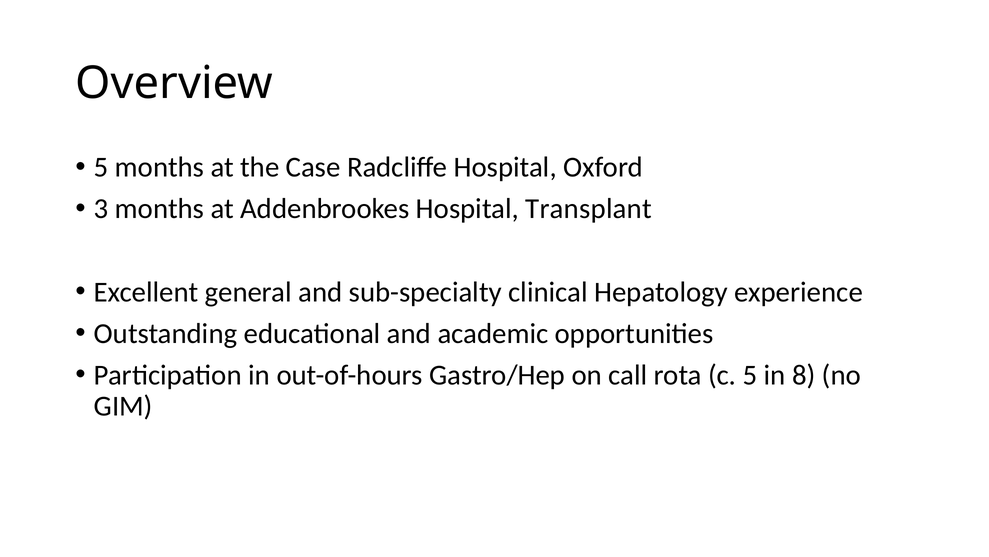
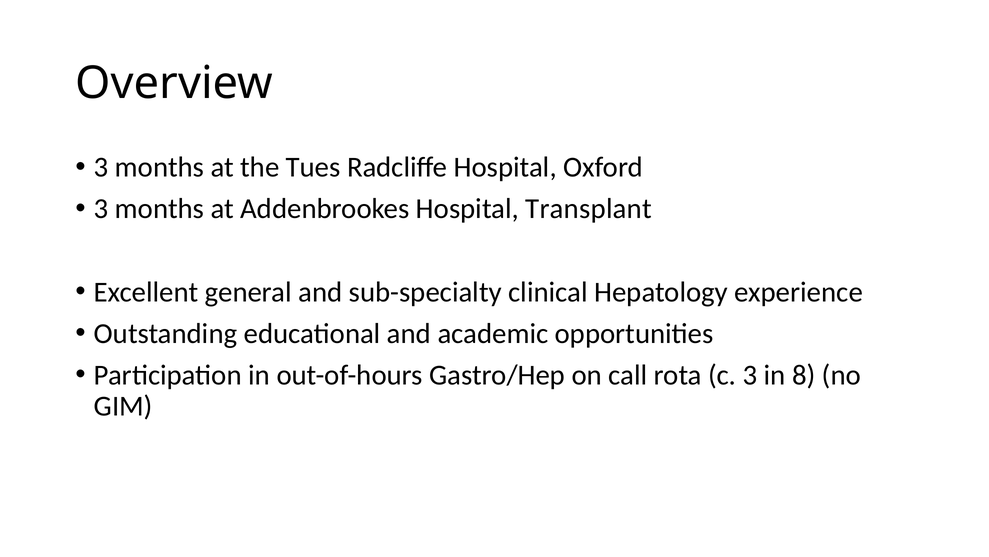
5 at (101, 167): 5 -> 3
Case: Case -> Tues
c 5: 5 -> 3
